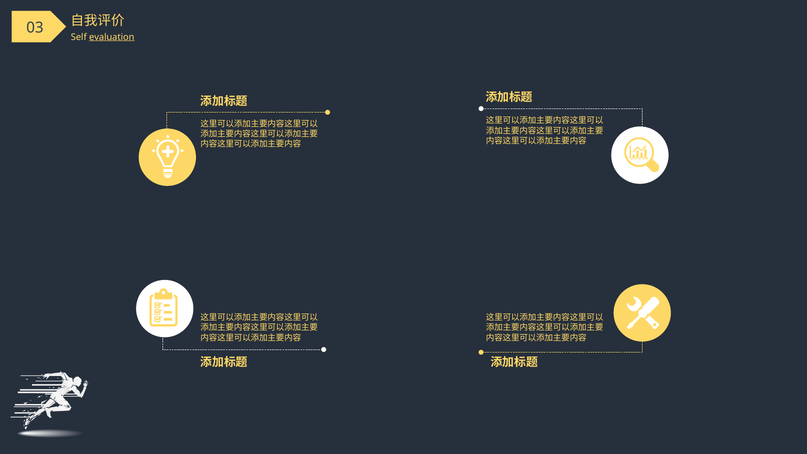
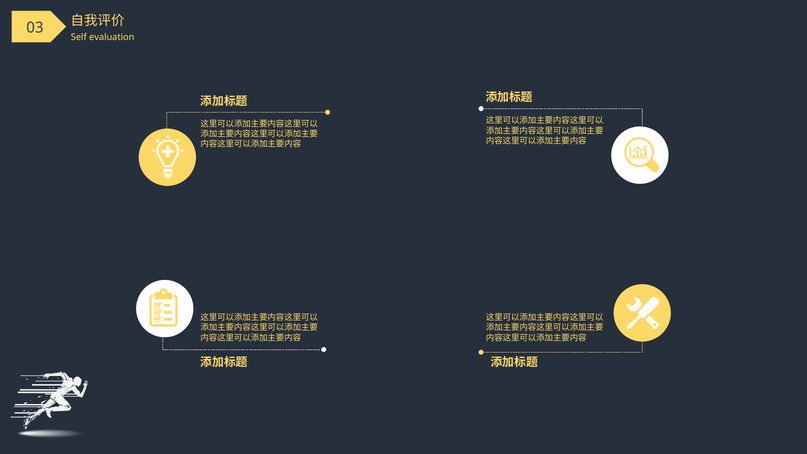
evaluation underline: present -> none
